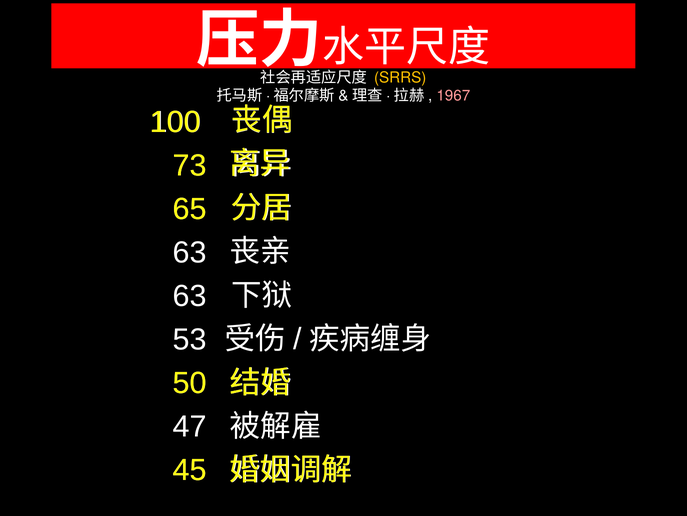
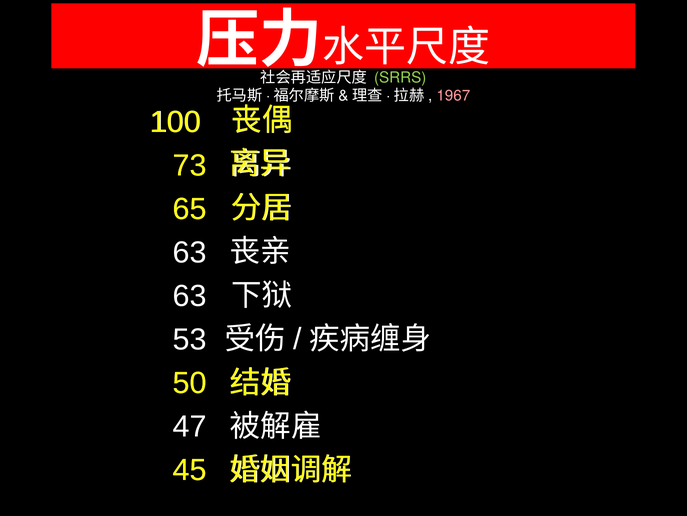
SRRS colour: yellow -> light green
